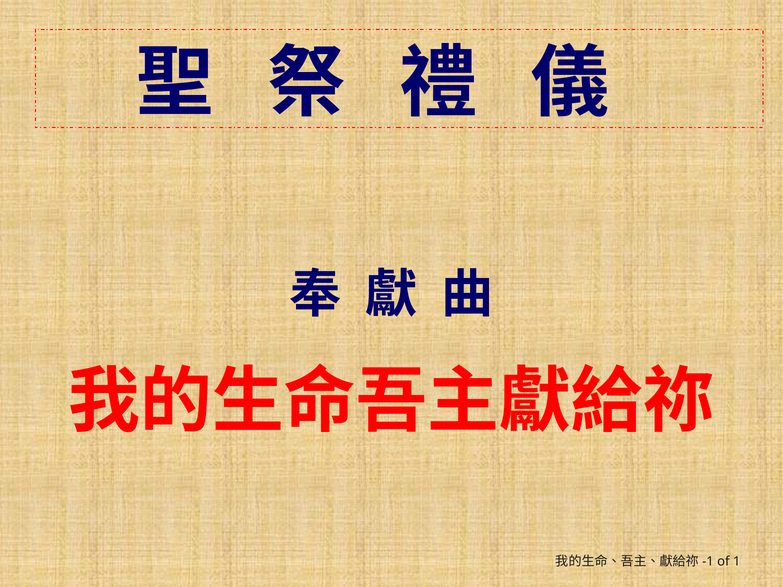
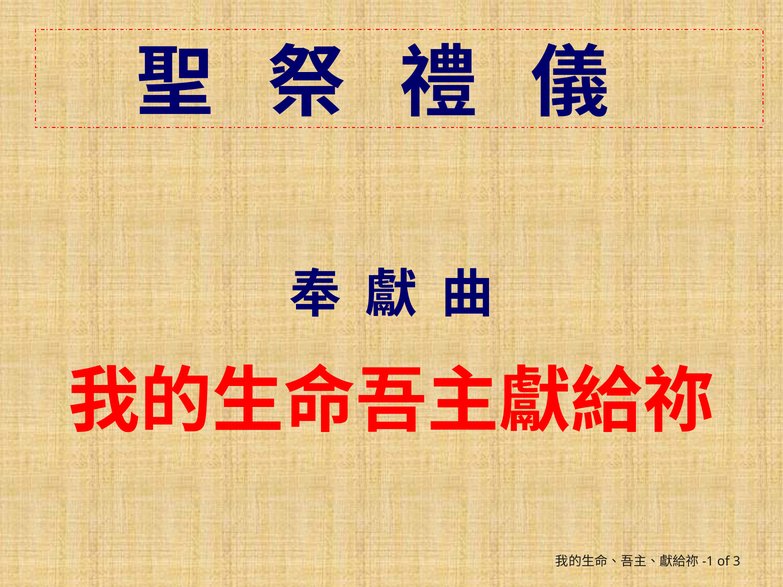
1: 1 -> 3
